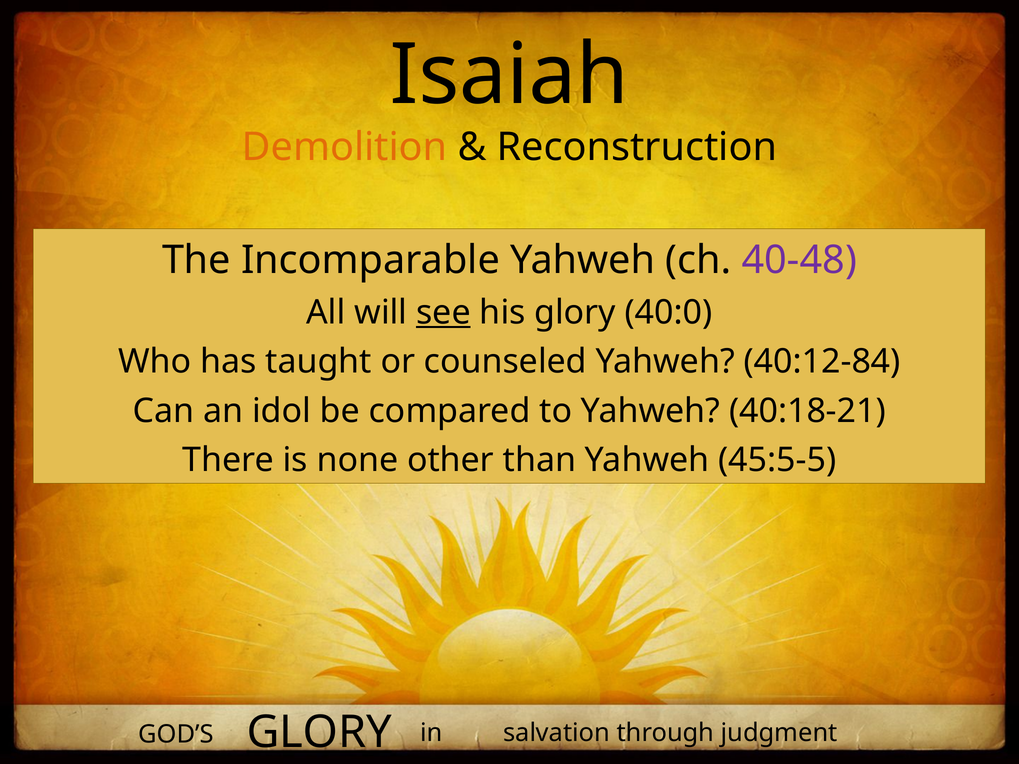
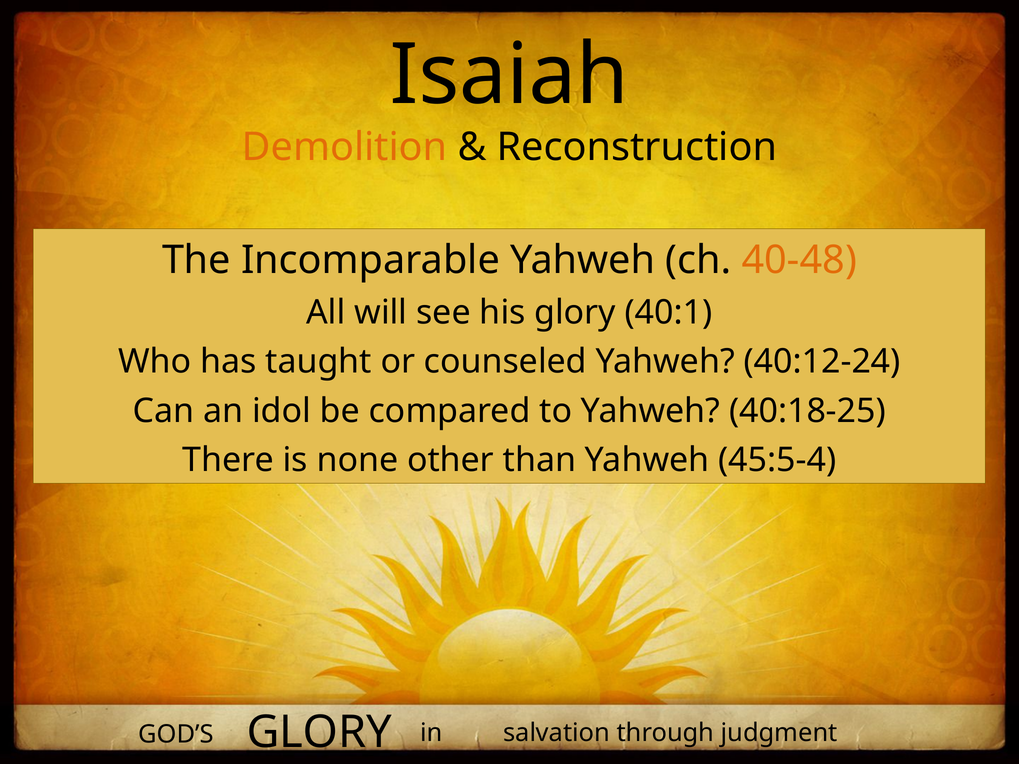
40-48 colour: purple -> orange
see underline: present -> none
40:0: 40:0 -> 40:1
40:12-84: 40:12-84 -> 40:12-24
40:18-21: 40:18-21 -> 40:18-25
45:5-5: 45:5-5 -> 45:5-4
